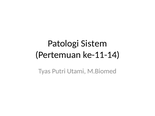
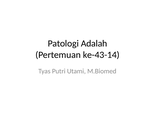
Sistem: Sistem -> Adalah
ke-11-14: ke-11-14 -> ke-43-14
